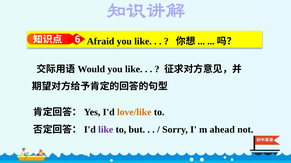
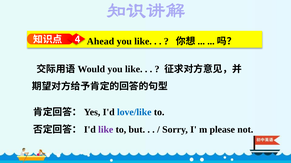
6: 6 -> 4
Afraid: Afraid -> Ahead
love/like colour: orange -> blue
ahead: ahead -> please
